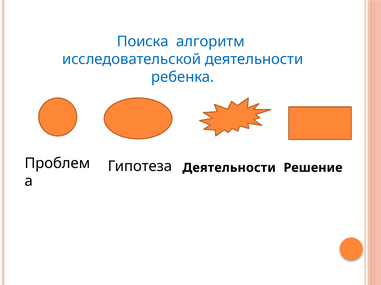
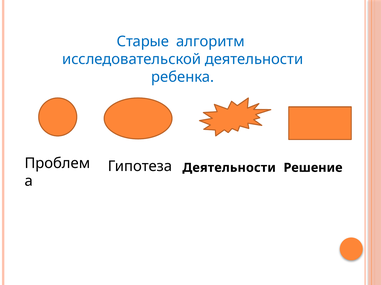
Поиска: Поиска -> Старые
